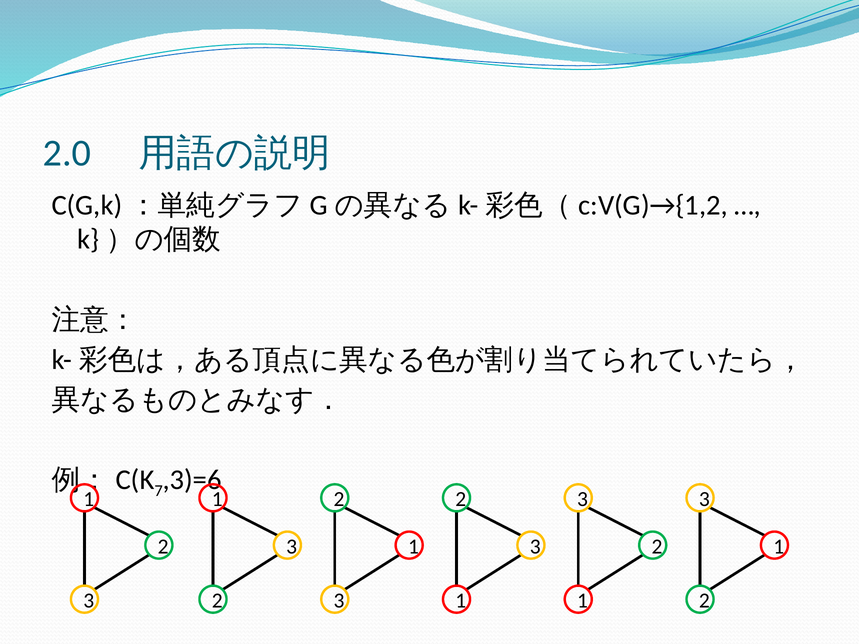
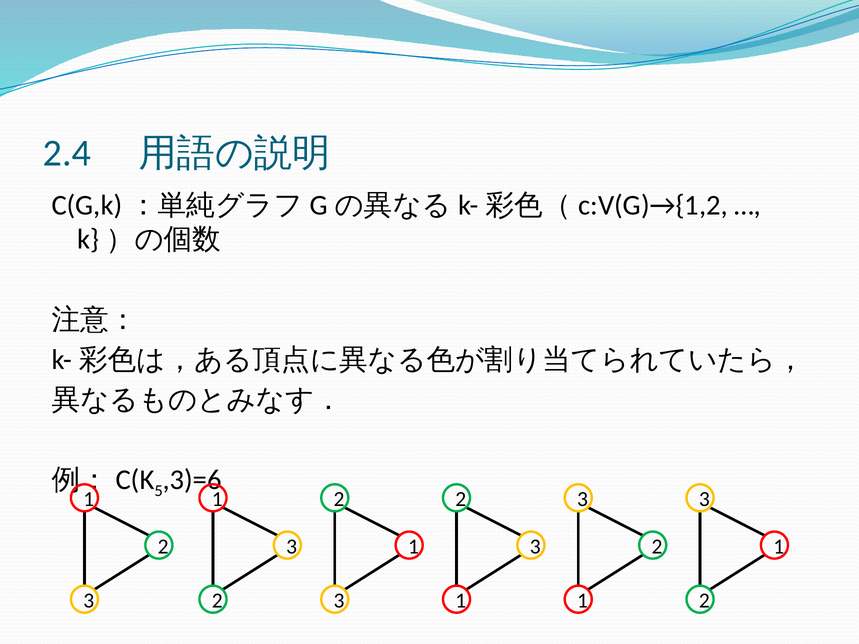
2.0: 2.0 -> 2.4
7: 7 -> 5
